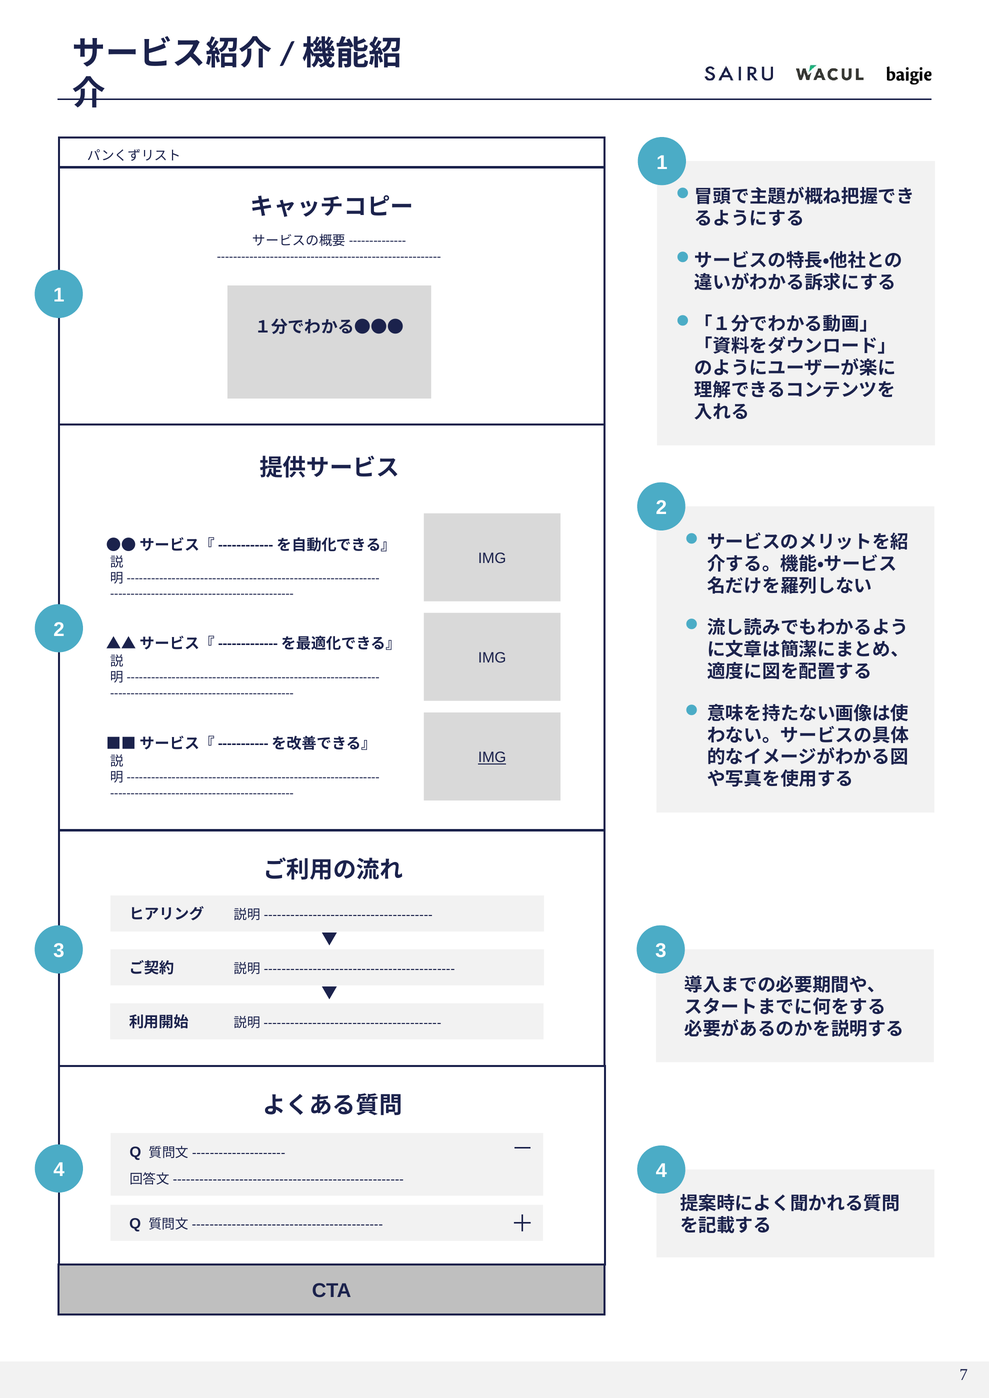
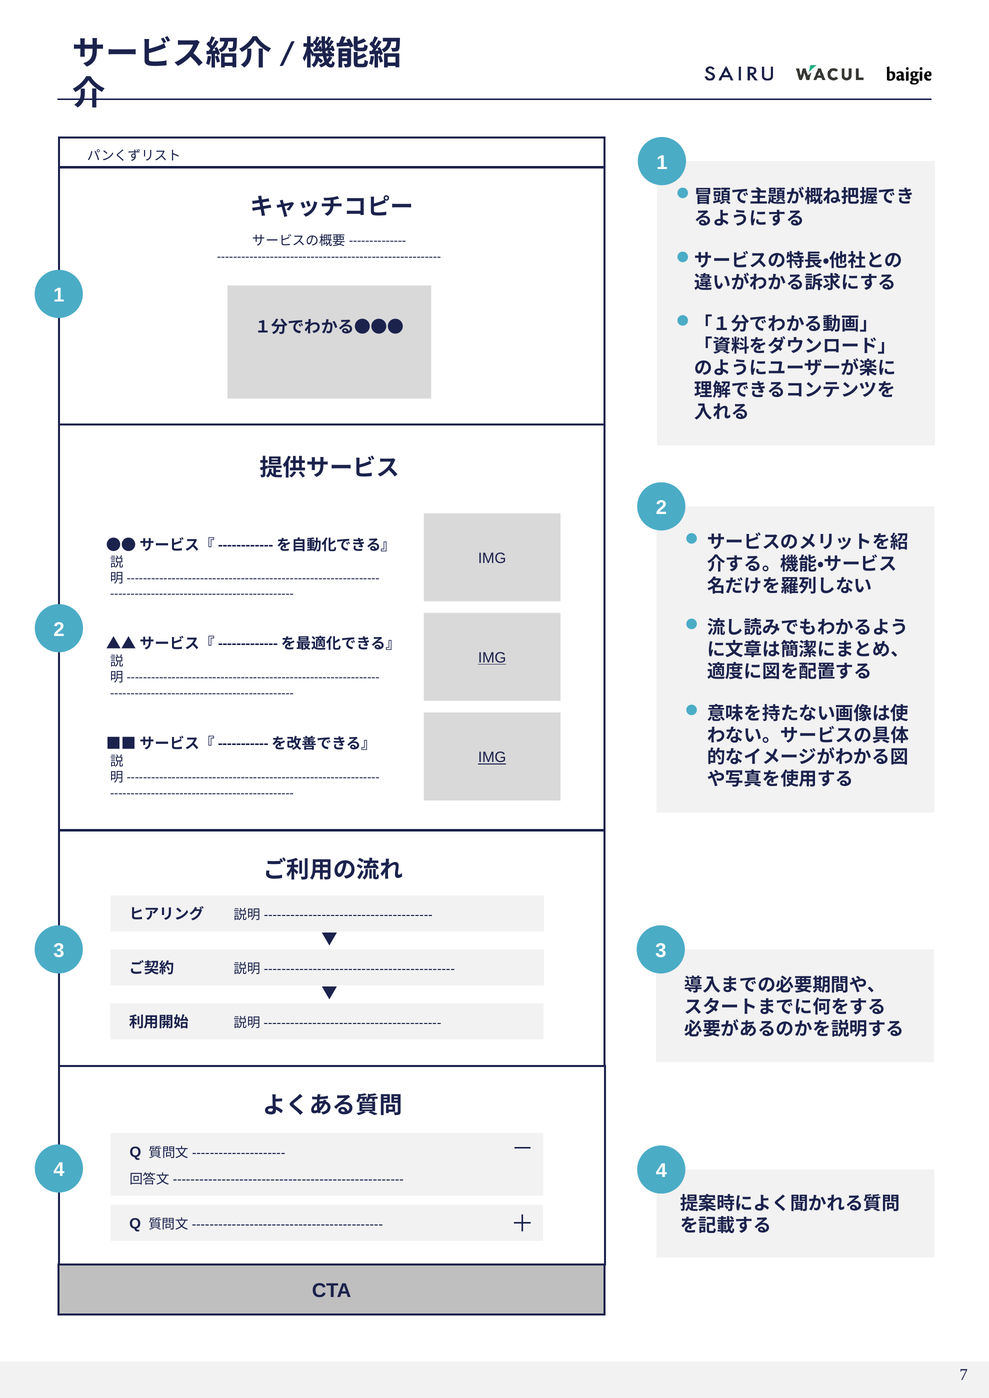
IMG at (492, 658) underline: none -> present
